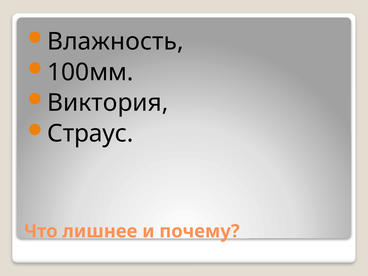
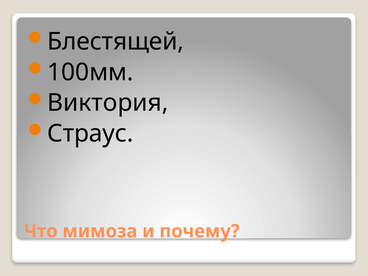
Влажность: Влажность -> Блестящей
лишнее: лишнее -> мимоза
